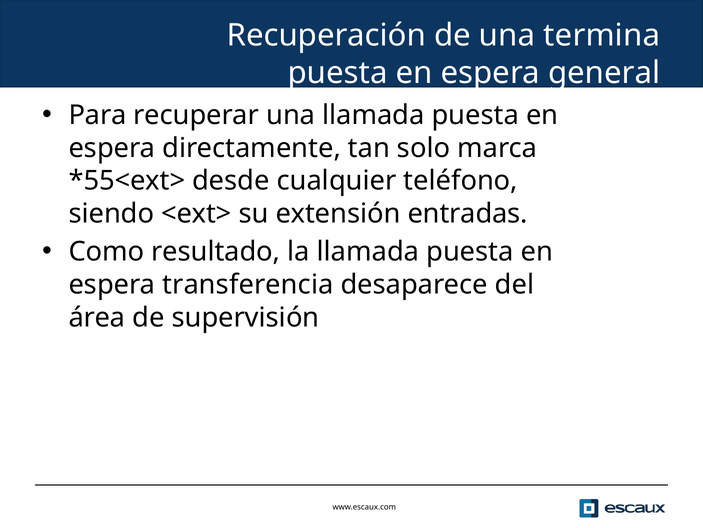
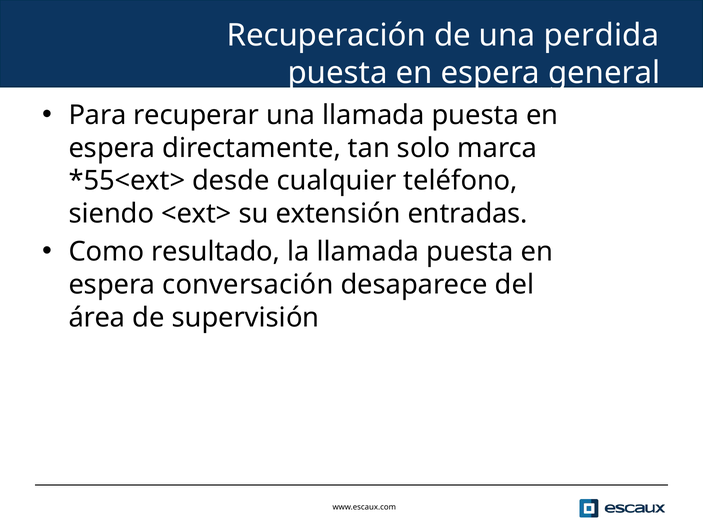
termina: termina -> perdida
transferencia: transferencia -> conversación
